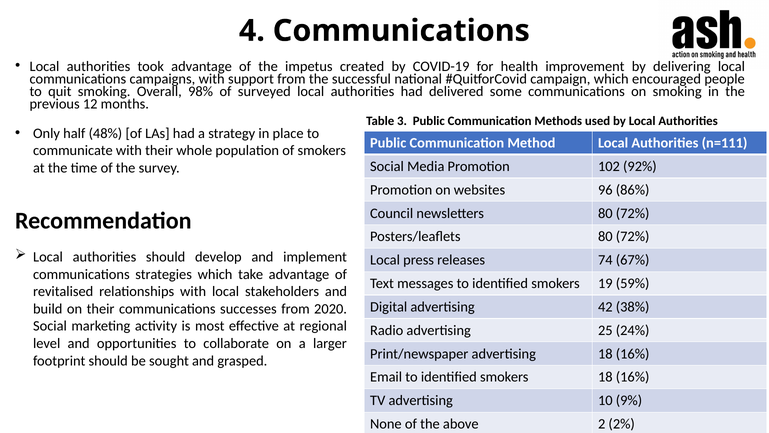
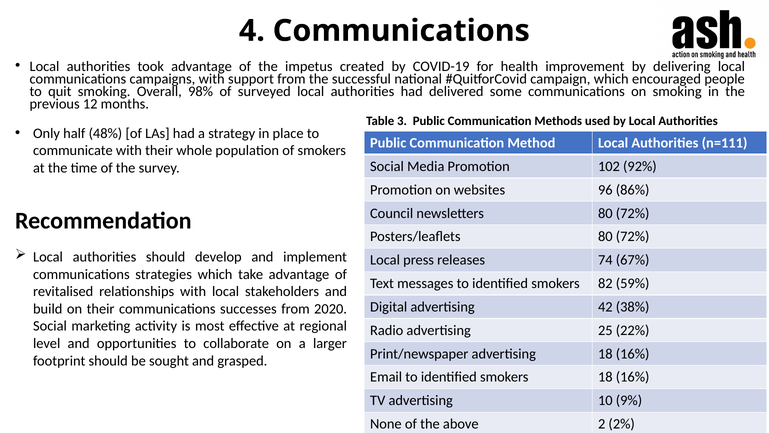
19: 19 -> 82
24%: 24% -> 22%
